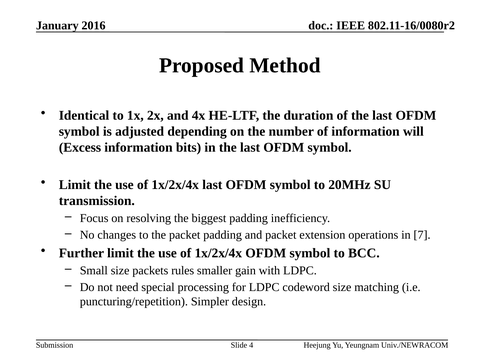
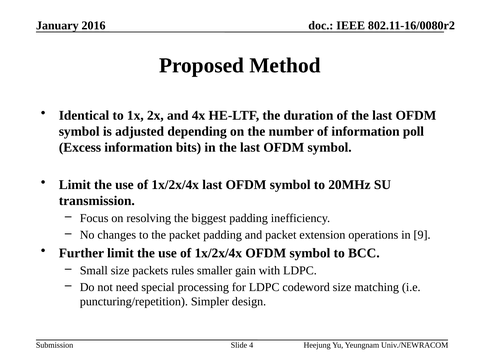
will: will -> poll
7: 7 -> 9
